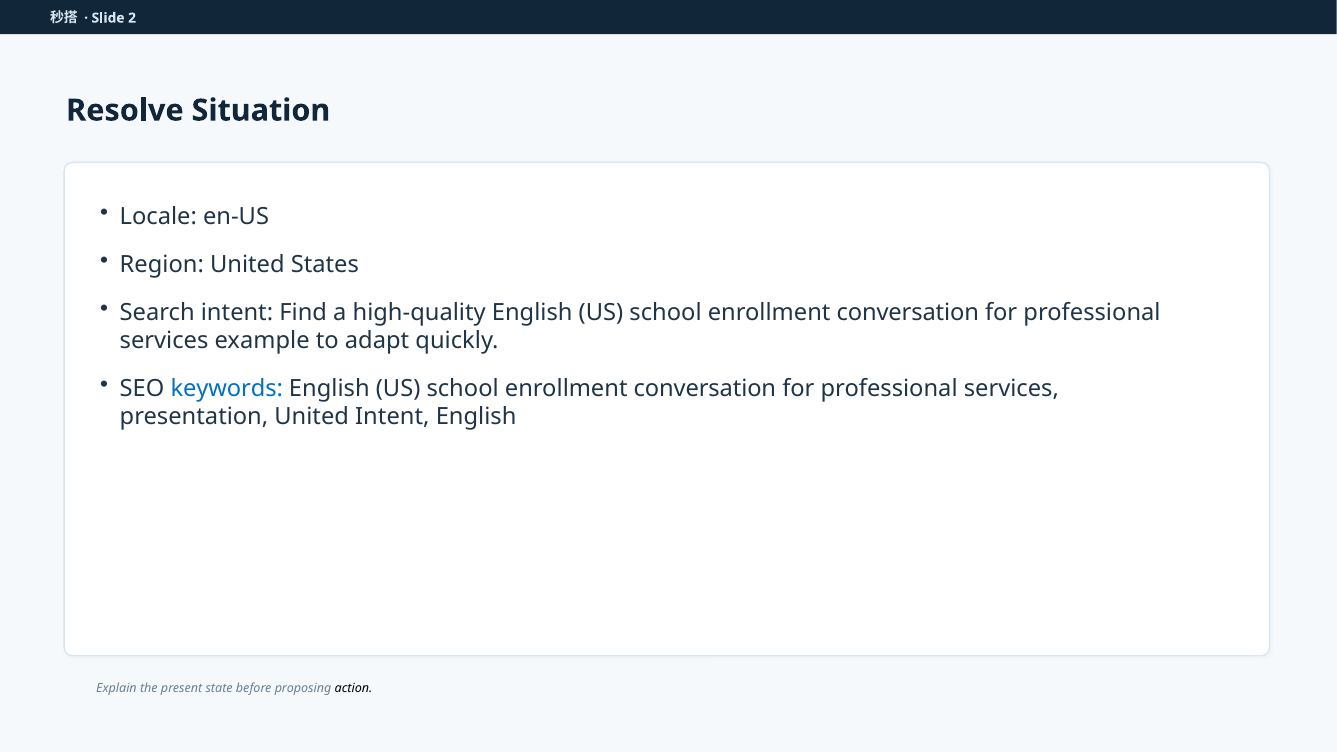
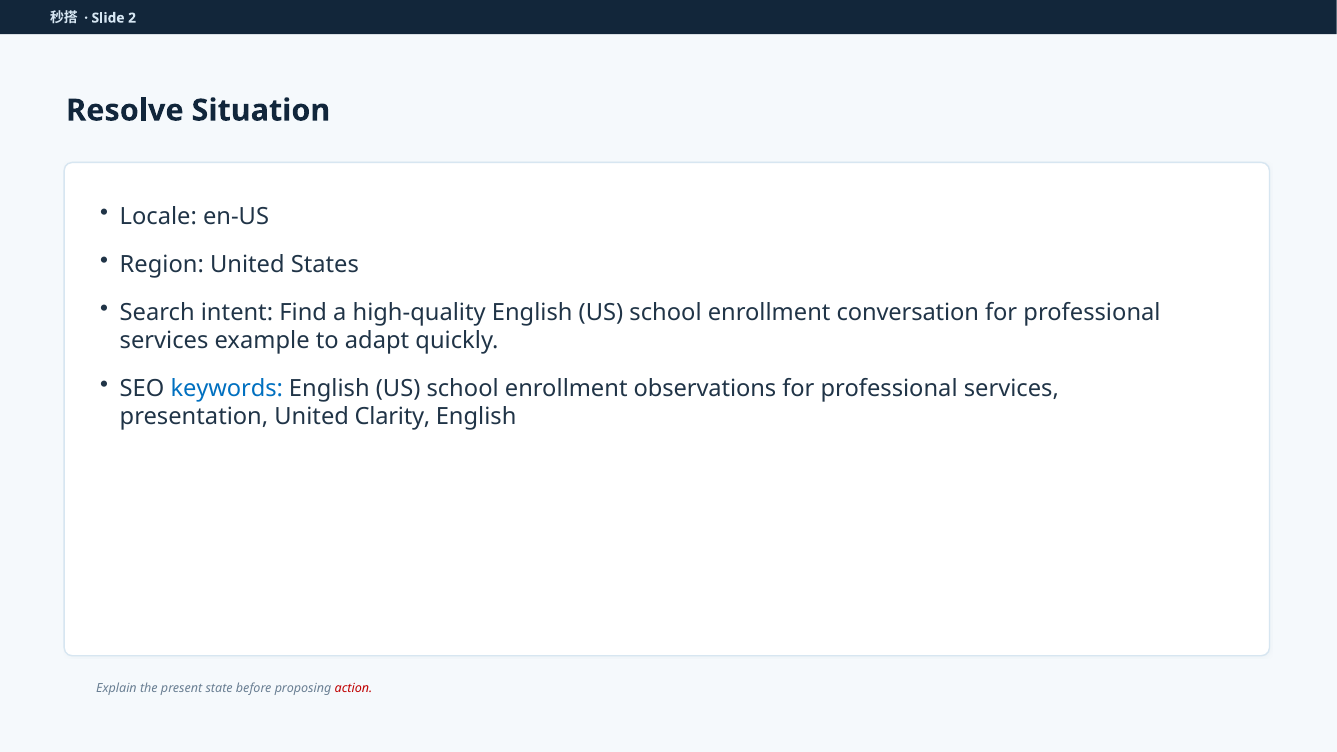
conversation at (705, 389): conversation -> observations
United Intent: Intent -> Clarity
action colour: black -> red
